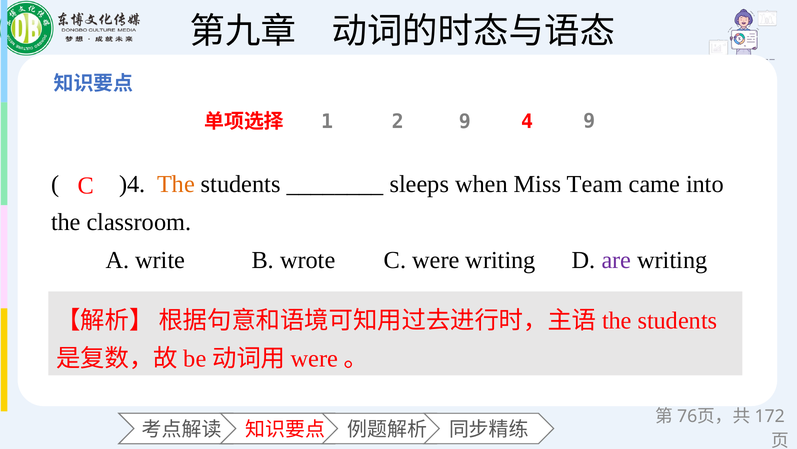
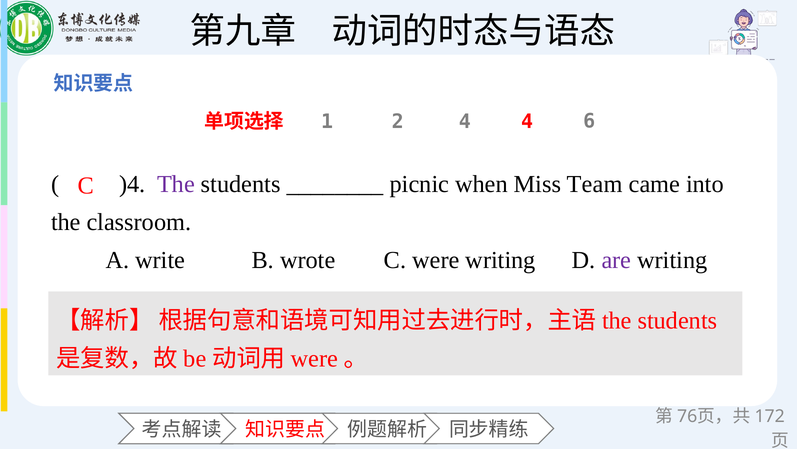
2 9: 9 -> 4
4 9: 9 -> 6
The at (176, 184) colour: orange -> purple
sleeps: sleeps -> picnic
